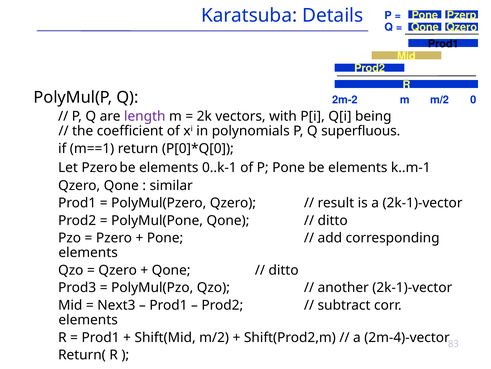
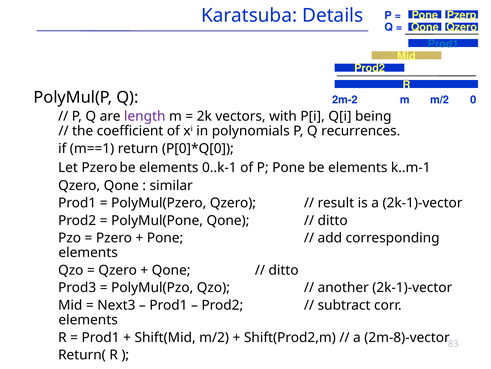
Prod1 at (443, 44) colour: black -> blue
superfluous: superfluous -> recurrences
2m-4)-vector: 2m-4)-vector -> 2m-8)-vector
